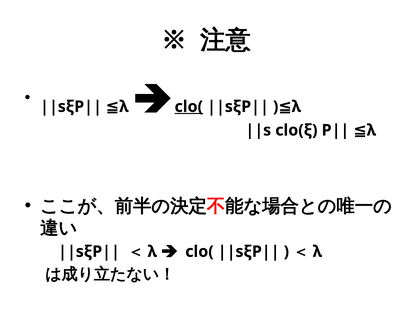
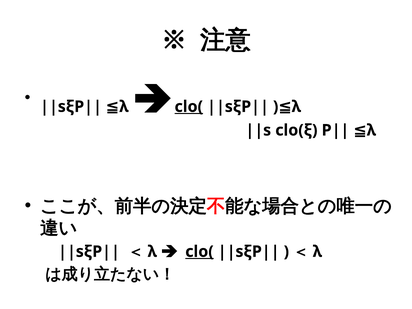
clo( at (199, 252) underline: none -> present
